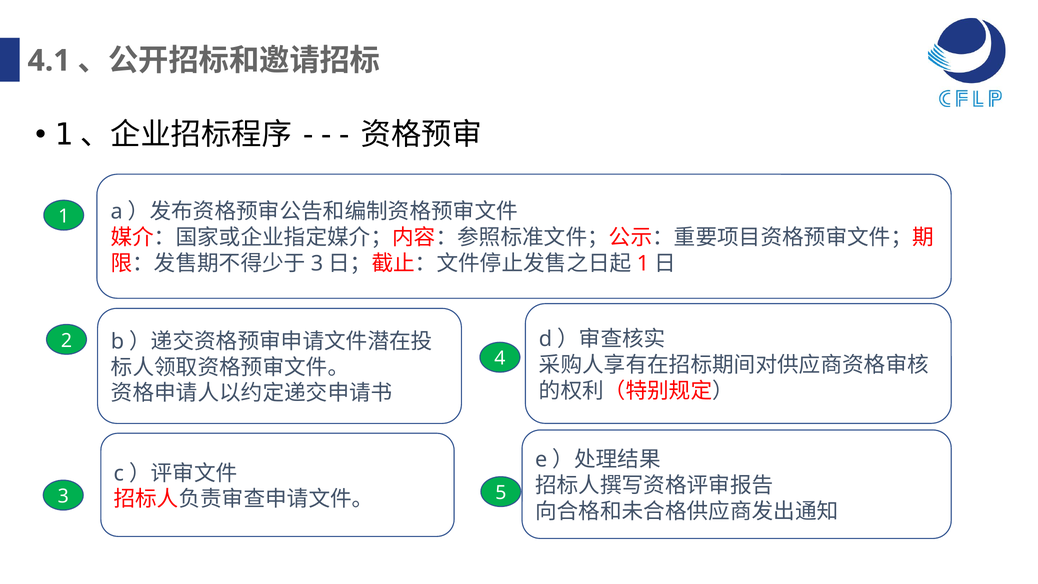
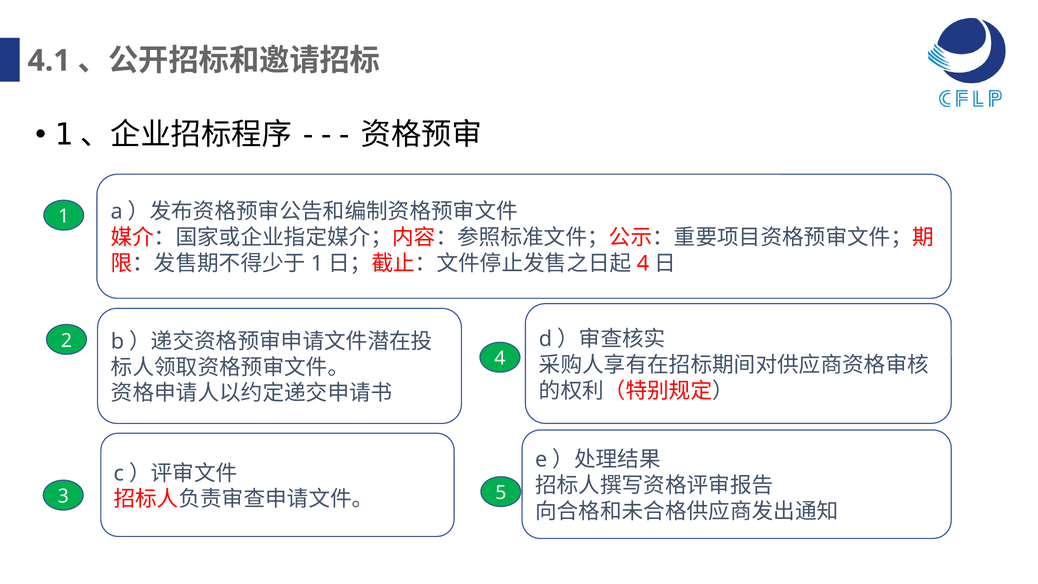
3 at (317, 264): 3 -> 1
1 at (643, 264): 1 -> 4
